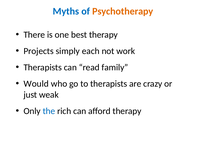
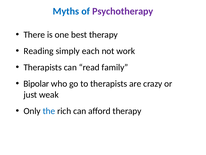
Psychotherapy colour: orange -> purple
Projects: Projects -> Reading
Would: Would -> Bipolar
